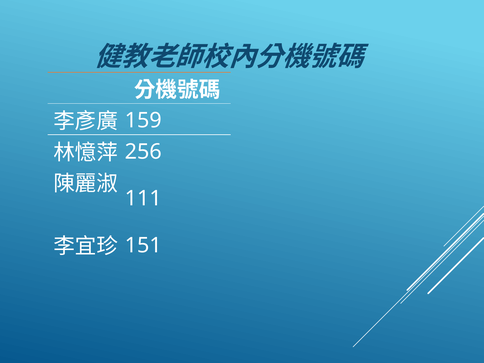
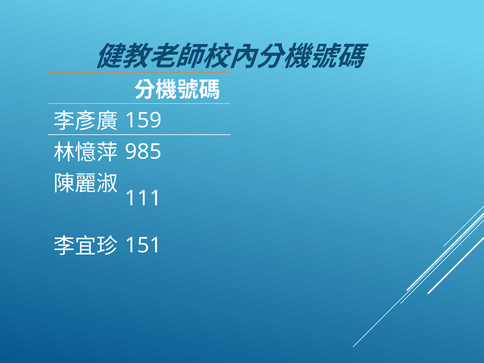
256: 256 -> 985
